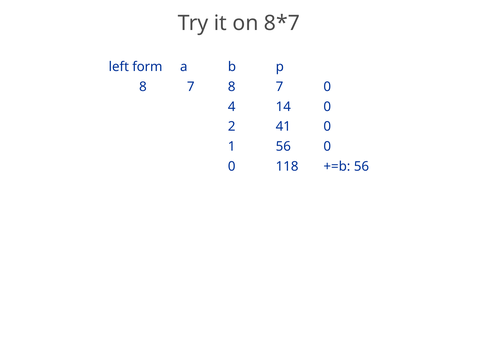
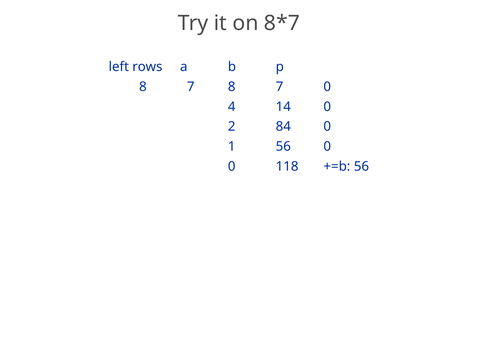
form: form -> rows
41: 41 -> 84
